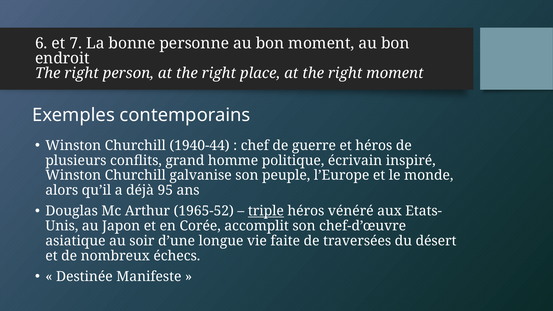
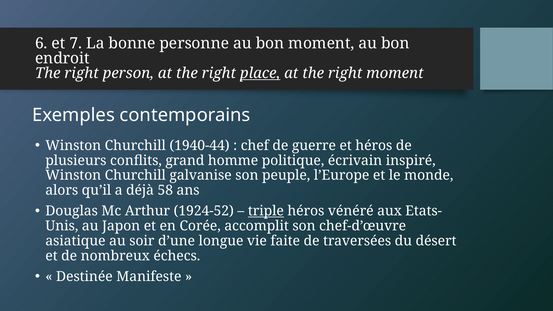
place underline: none -> present
95: 95 -> 58
1965-52: 1965-52 -> 1924-52
